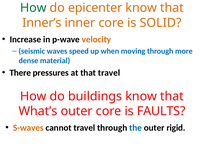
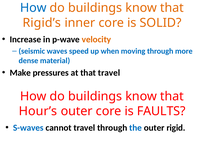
How at (33, 8) colour: green -> blue
epicenter at (95, 8): epicenter -> buildings
Inner’s: Inner’s -> Rigid’s
There: There -> Make
What’s: What’s -> Hour’s
S-waves colour: orange -> blue
